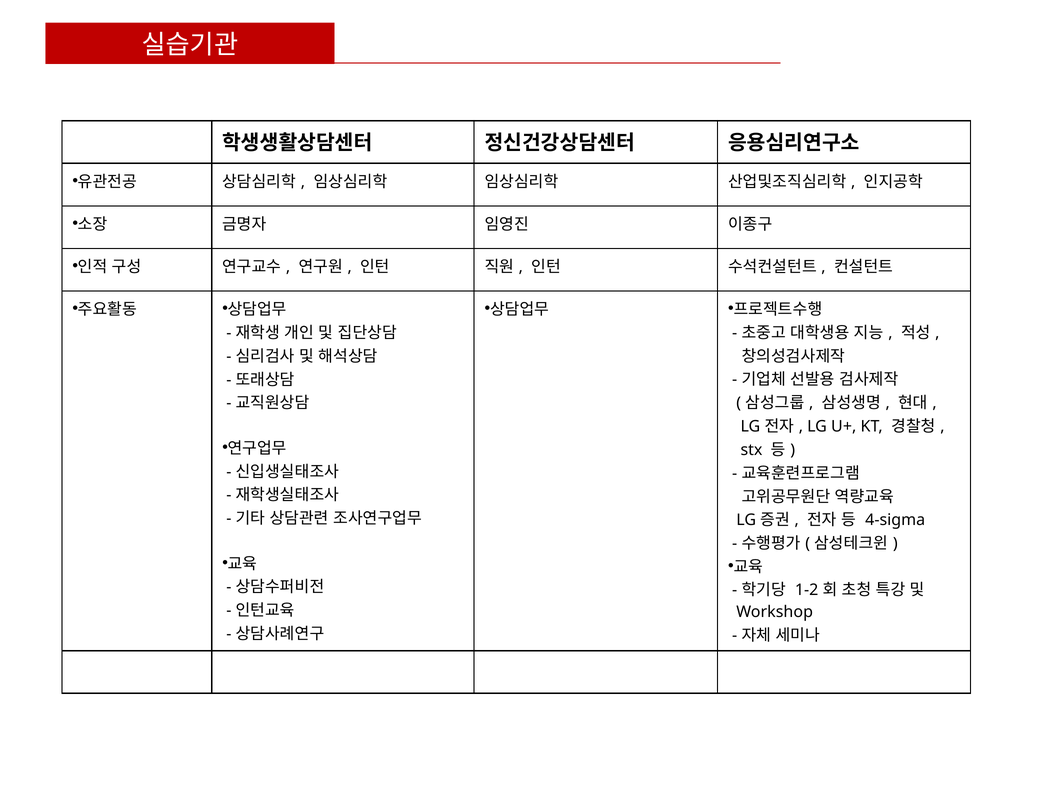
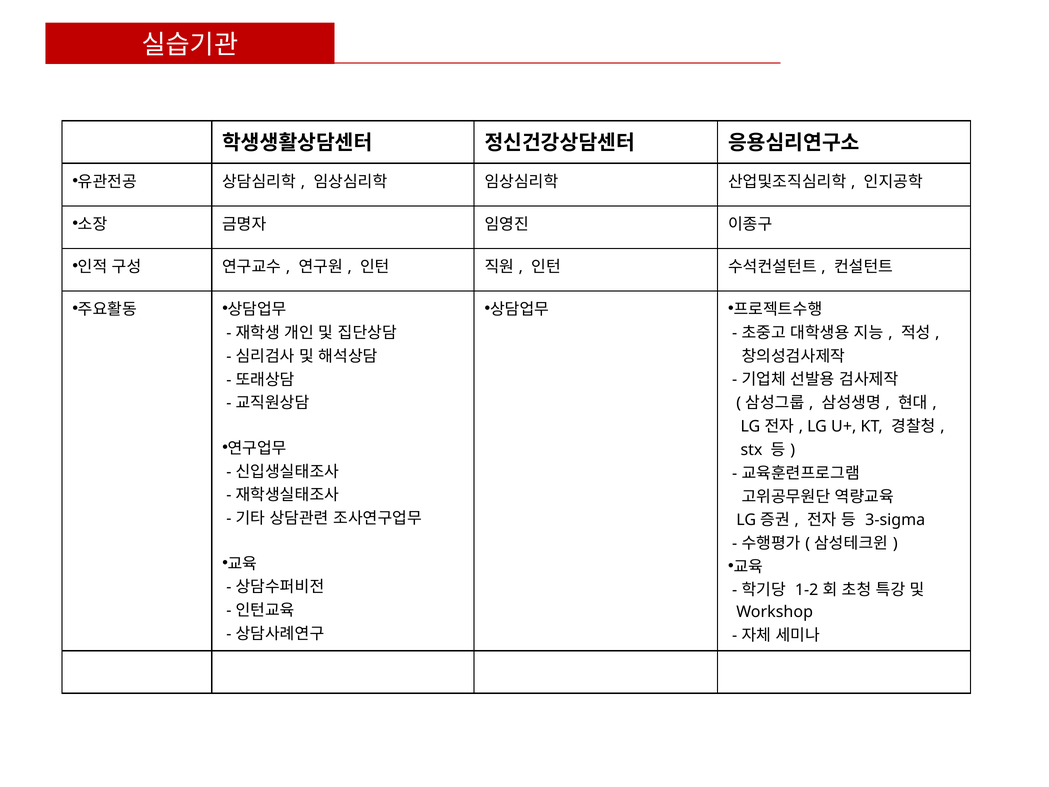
4-sigma: 4-sigma -> 3-sigma
